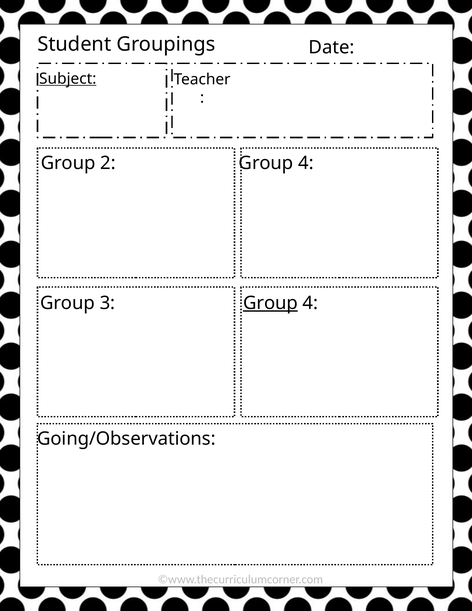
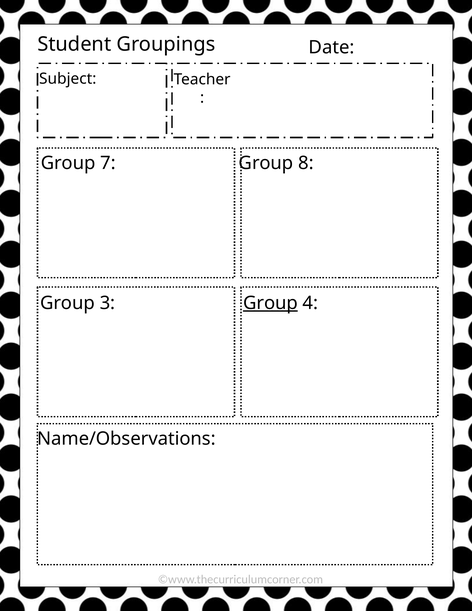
Subject underline: present -> none
2: 2 -> 7
4 at (306, 163): 4 -> 8
Going/Observations: Going/Observations -> Name/Observations
